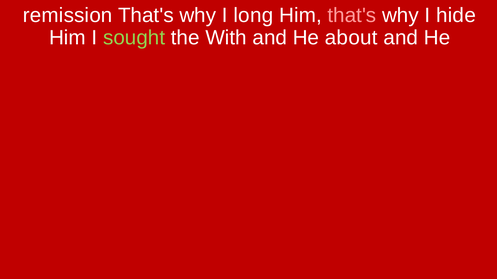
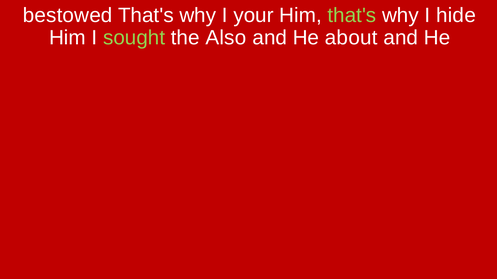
remission: remission -> bestowed
long: long -> your
that's at (352, 15) colour: pink -> light green
With: With -> Also
